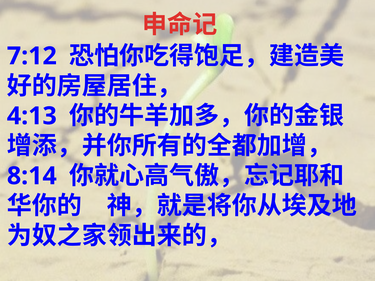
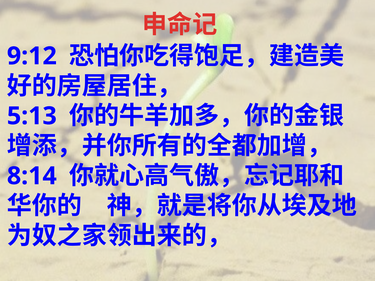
7:12: 7:12 -> 9:12
4:13: 4:13 -> 5:13
